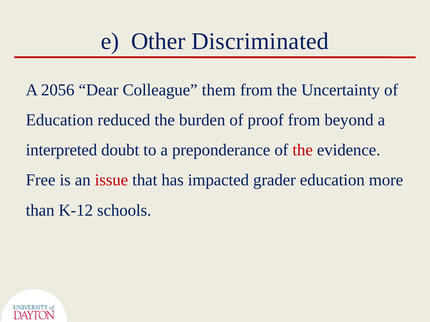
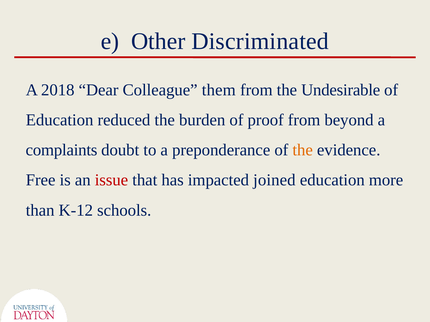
2056: 2056 -> 2018
Uncertainty: Uncertainty -> Undesirable
interpreted: interpreted -> complaints
the at (303, 150) colour: red -> orange
grader: grader -> joined
